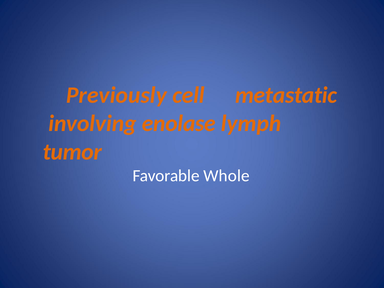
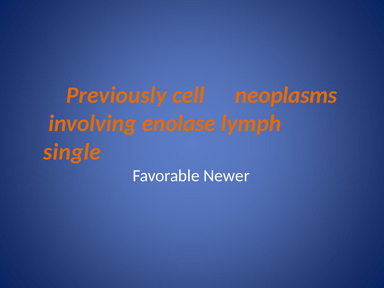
metastatic: metastatic -> neoplasms
tumor: tumor -> single
Whole: Whole -> Newer
